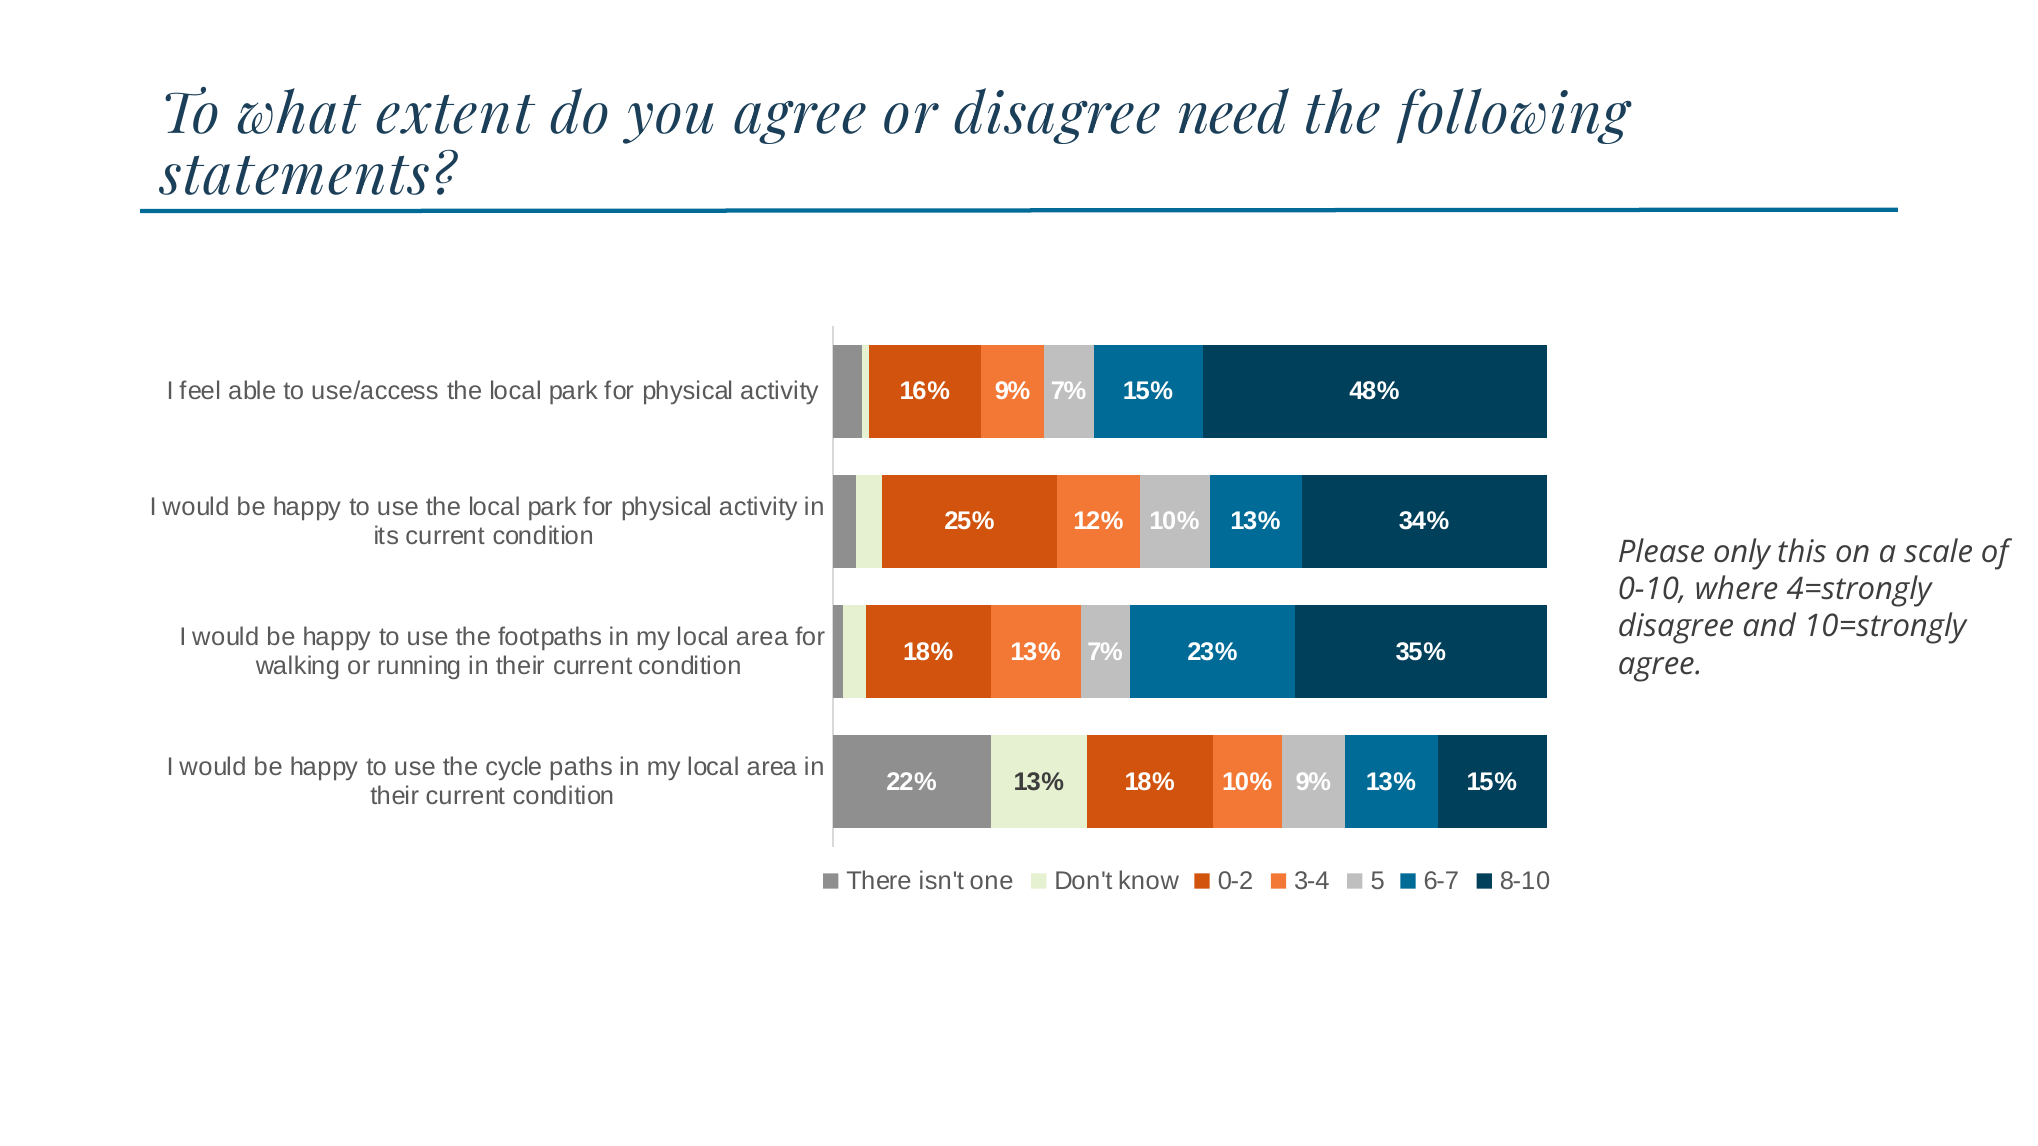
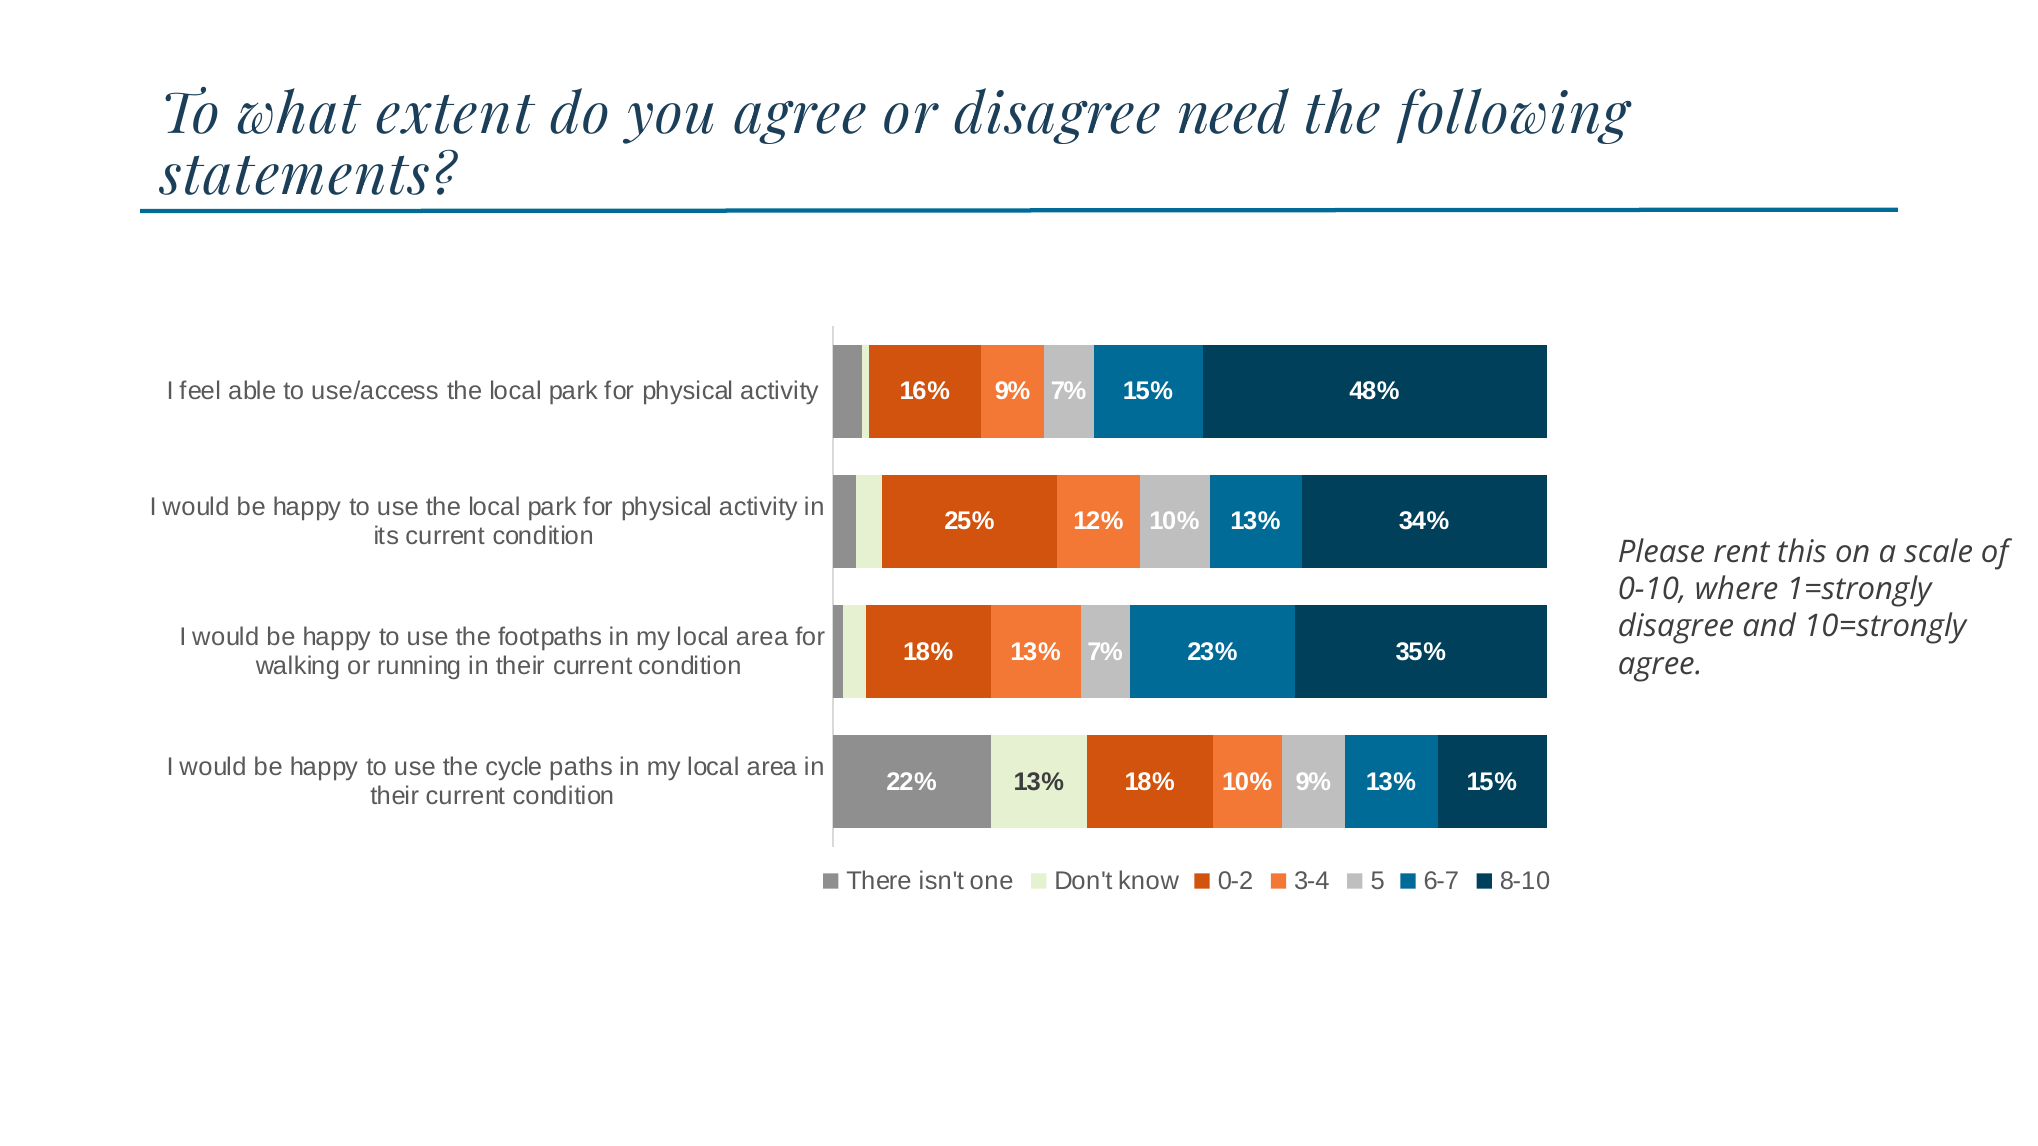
only: only -> rent
4=strongly: 4=strongly -> 1=strongly
